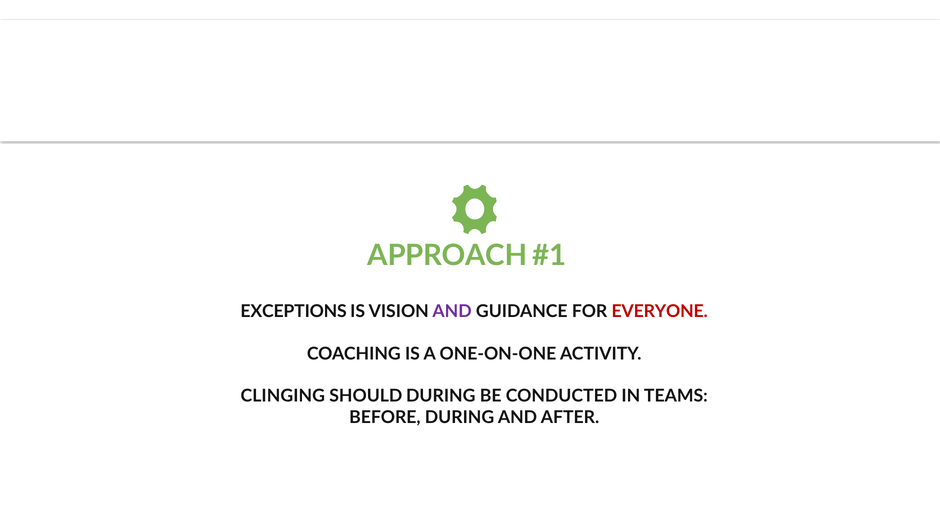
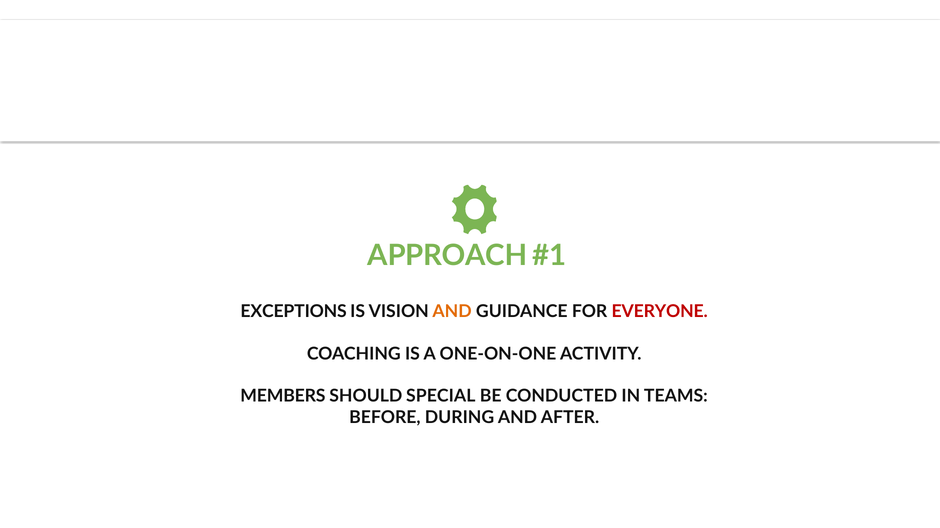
AND at (452, 312) colour: purple -> orange
CLINGING: CLINGING -> MEMBERS
SHOULD DURING: DURING -> SPECIAL
